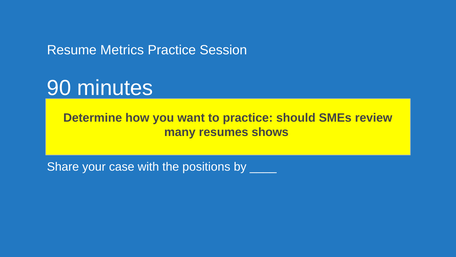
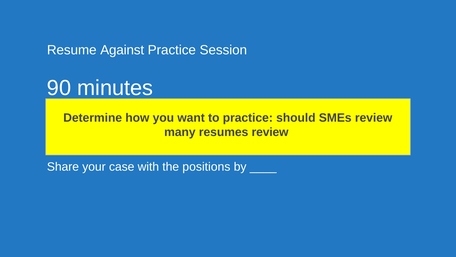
Metrics: Metrics -> Against
shows at (270, 132): shows -> review
